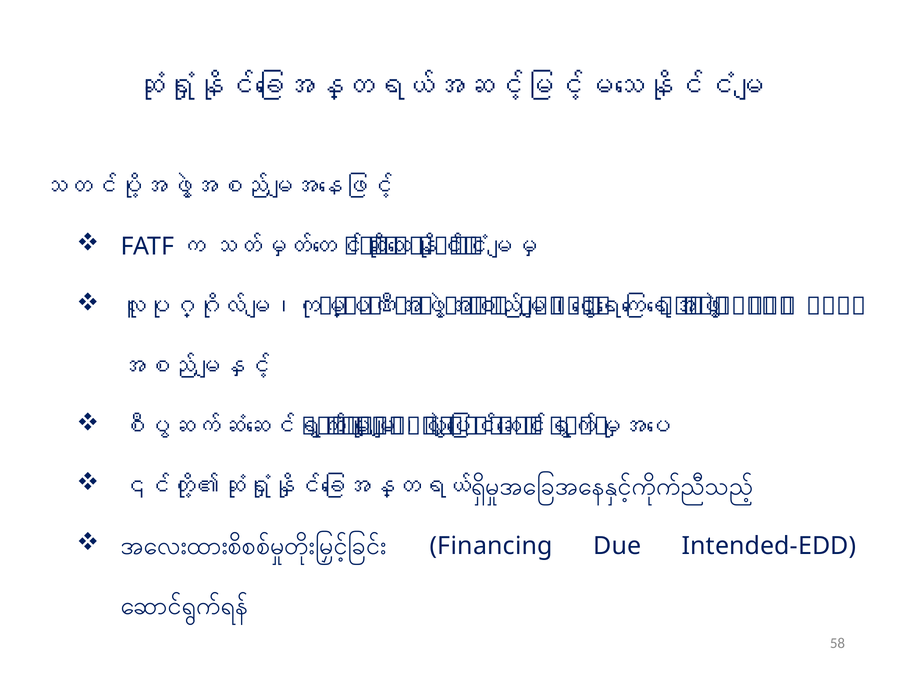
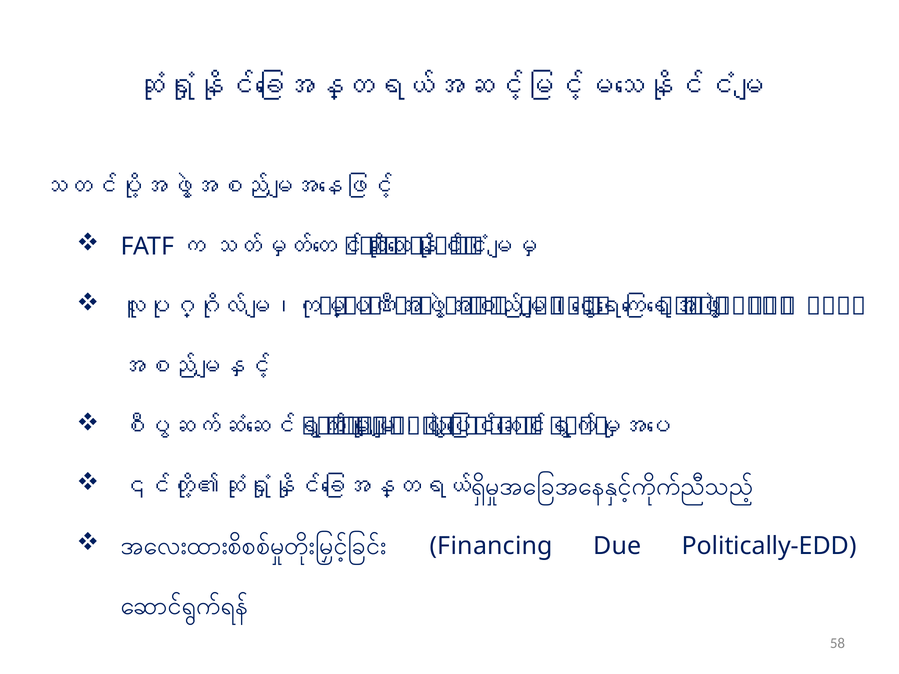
Intended-EDD: Intended-EDD -> Politically-EDD
